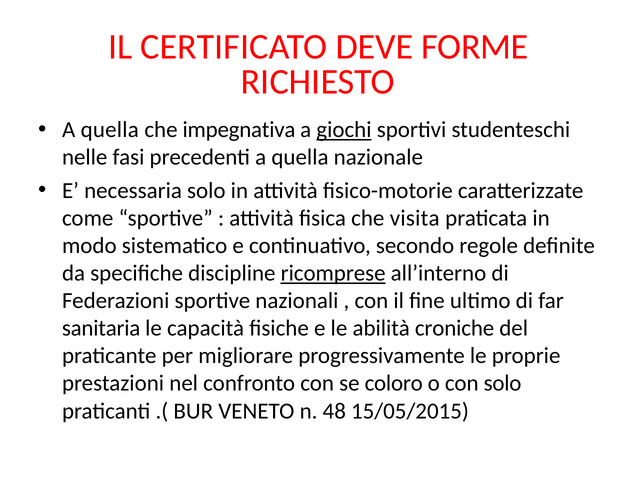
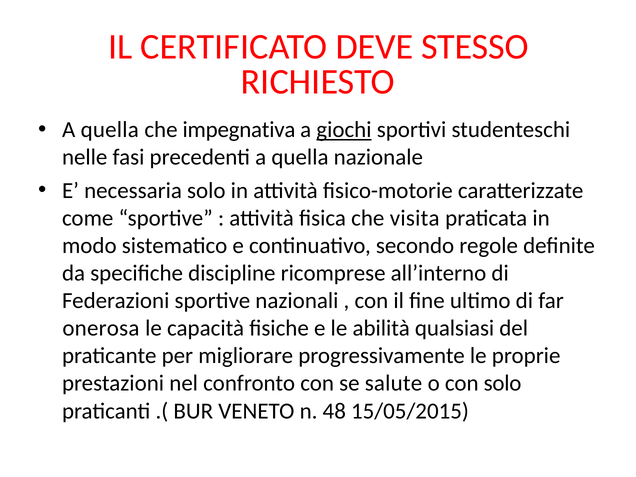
FORME: FORME -> STESSO
ricomprese underline: present -> none
sanitaria: sanitaria -> onerosa
croniche: croniche -> qualsiasi
coloro: coloro -> salute
